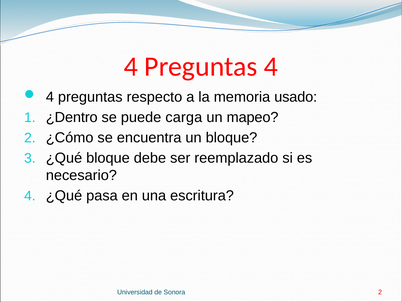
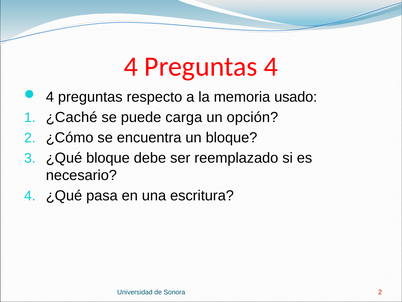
¿Dentro: ¿Dentro -> ¿Caché
mapeo: mapeo -> opción
